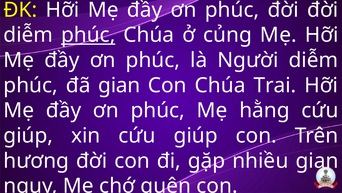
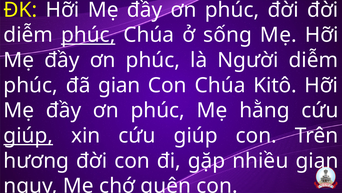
củng: củng -> sống
Trai: Trai -> Kitô
giúp at (28, 135) underline: none -> present
